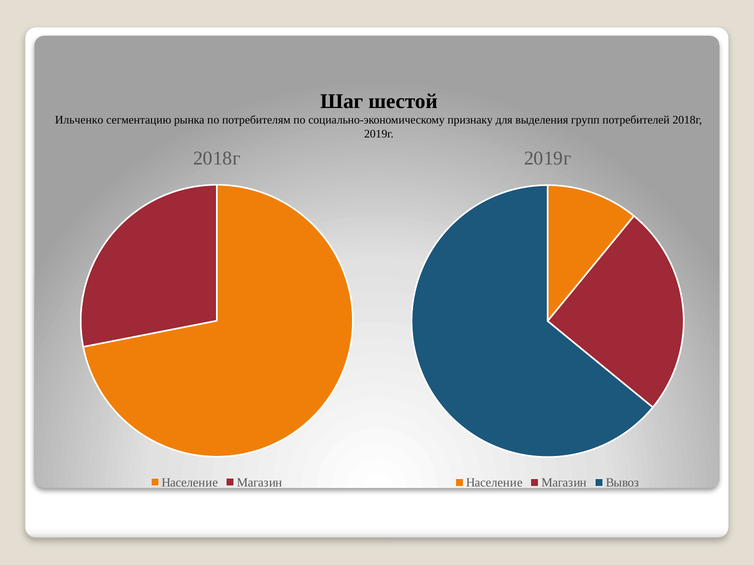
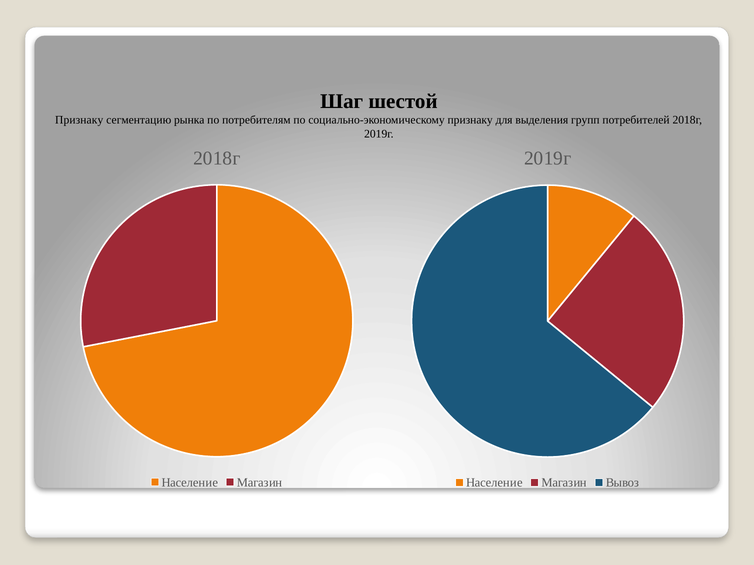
Ильченко at (79, 120): Ильченко -> Признаку
